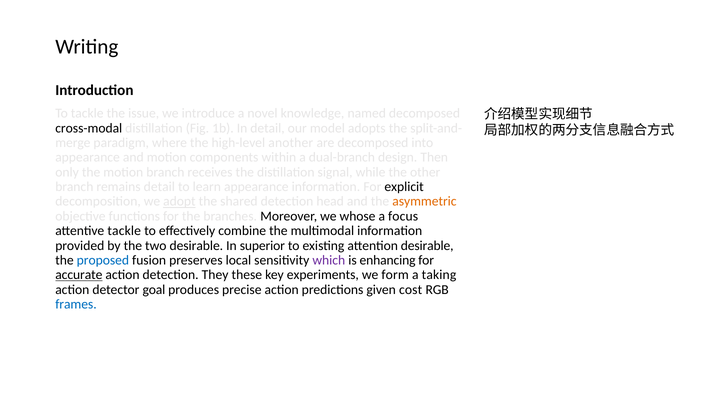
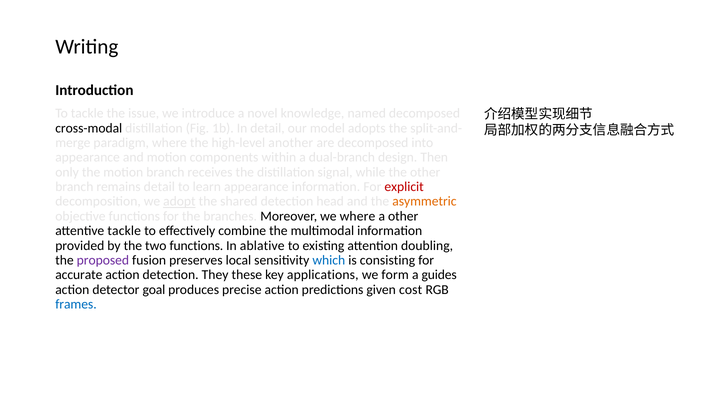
explicit colour: black -> red
we whose: whose -> where
a focus: focus -> other
two desirable: desirable -> functions
superior: superior -> ablative
attention desirable: desirable -> doubling
proposed colour: blue -> purple
which colour: purple -> blue
enhancing: enhancing -> consisting
accurate underline: present -> none
experiments: experiments -> applications
taking: taking -> guides
